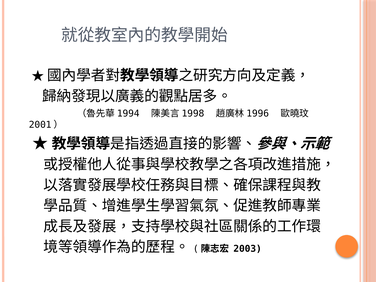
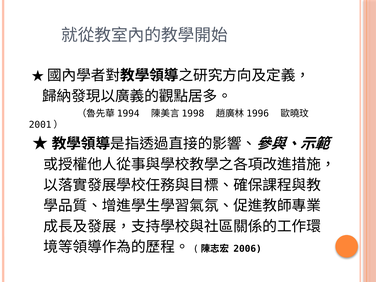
2003: 2003 -> 2006
